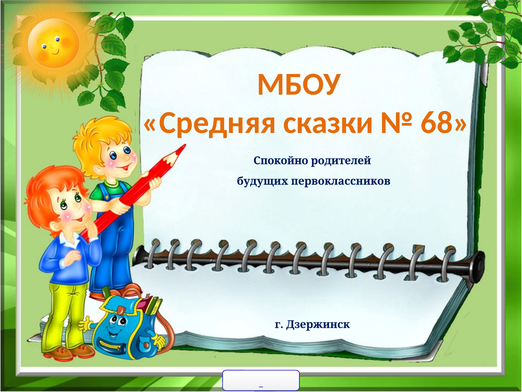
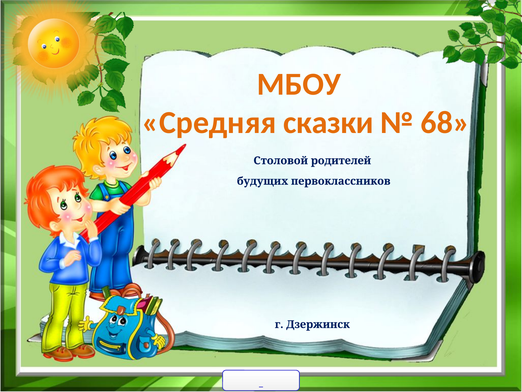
Спокойно: Спокойно -> Столовой
